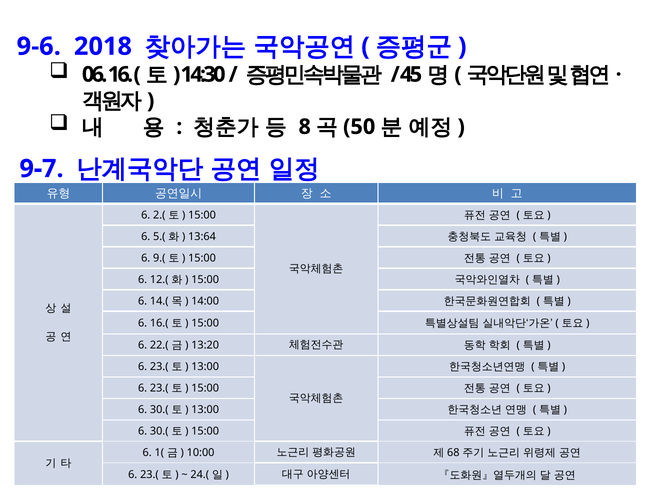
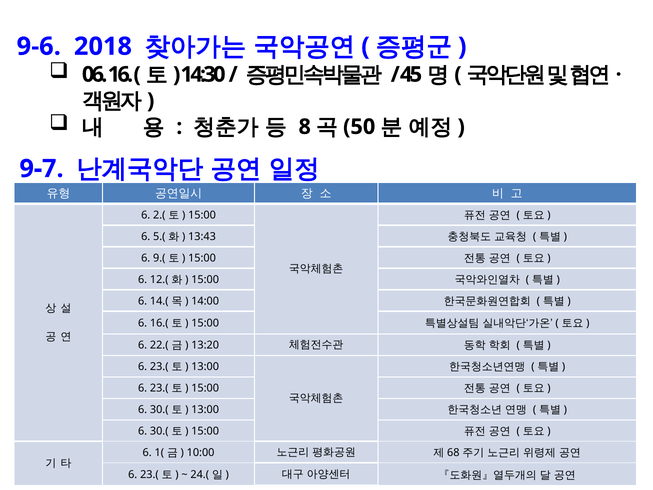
13:64: 13:64 -> 13:43
